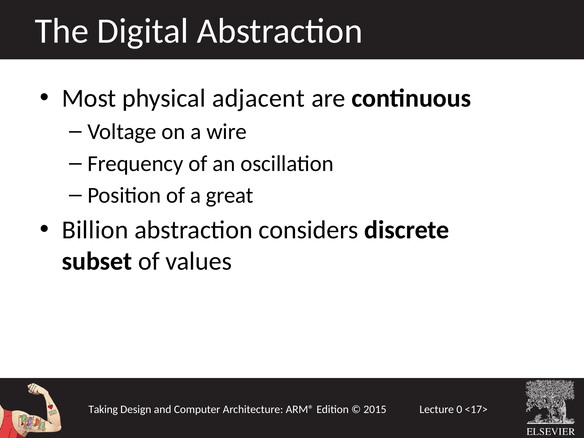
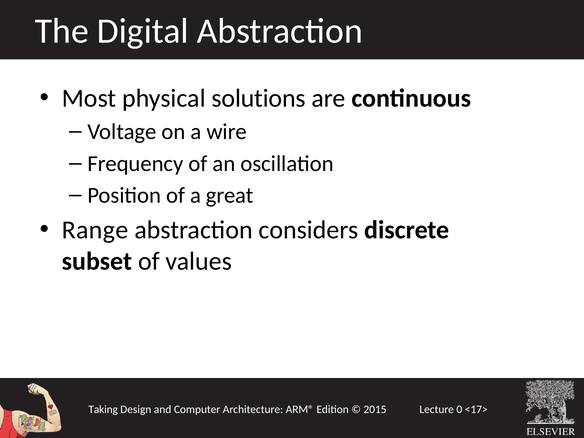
adjacent: adjacent -> solutions
Billion: Billion -> Range
